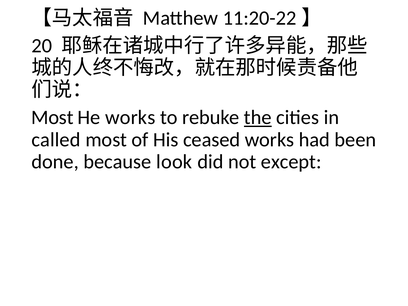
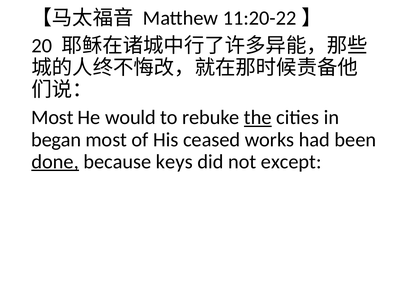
He works: works -> would
called: called -> began
done underline: none -> present
look: look -> keys
